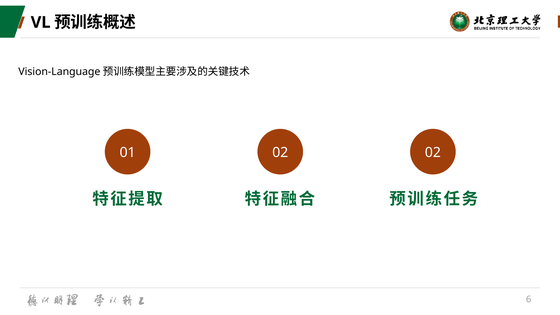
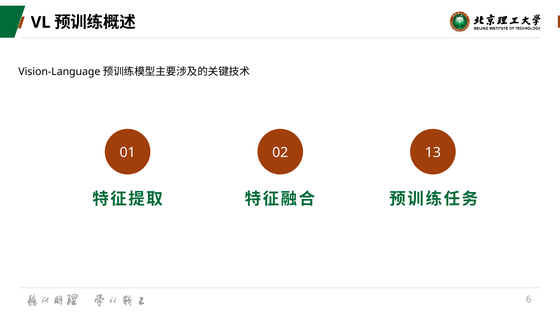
02 02: 02 -> 13
